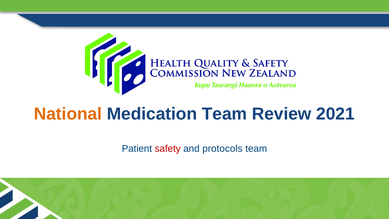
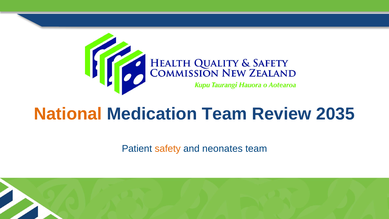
2021: 2021 -> 2035
safety colour: red -> orange
protocols: protocols -> neonates
